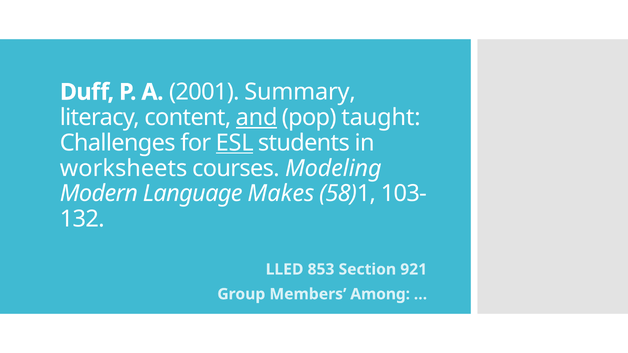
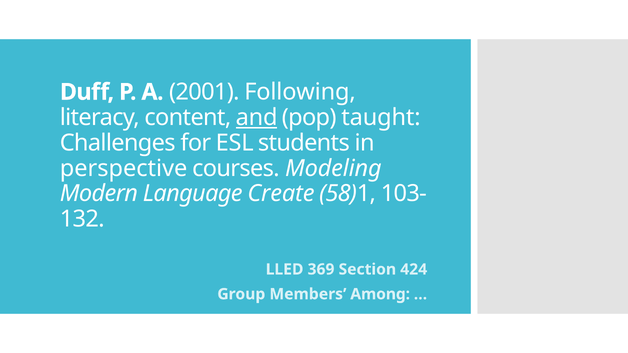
Summary: Summary -> Following
ESL underline: present -> none
worksheets: worksheets -> perspective
Makes: Makes -> Create
853: 853 -> 369
921: 921 -> 424
